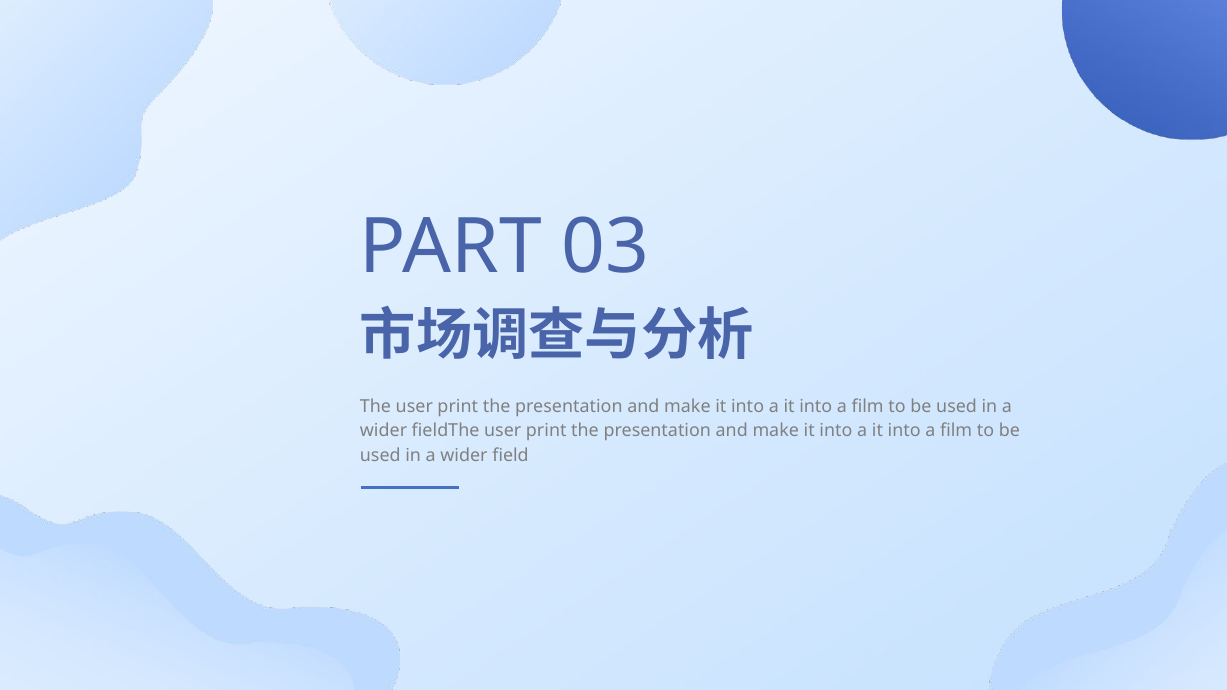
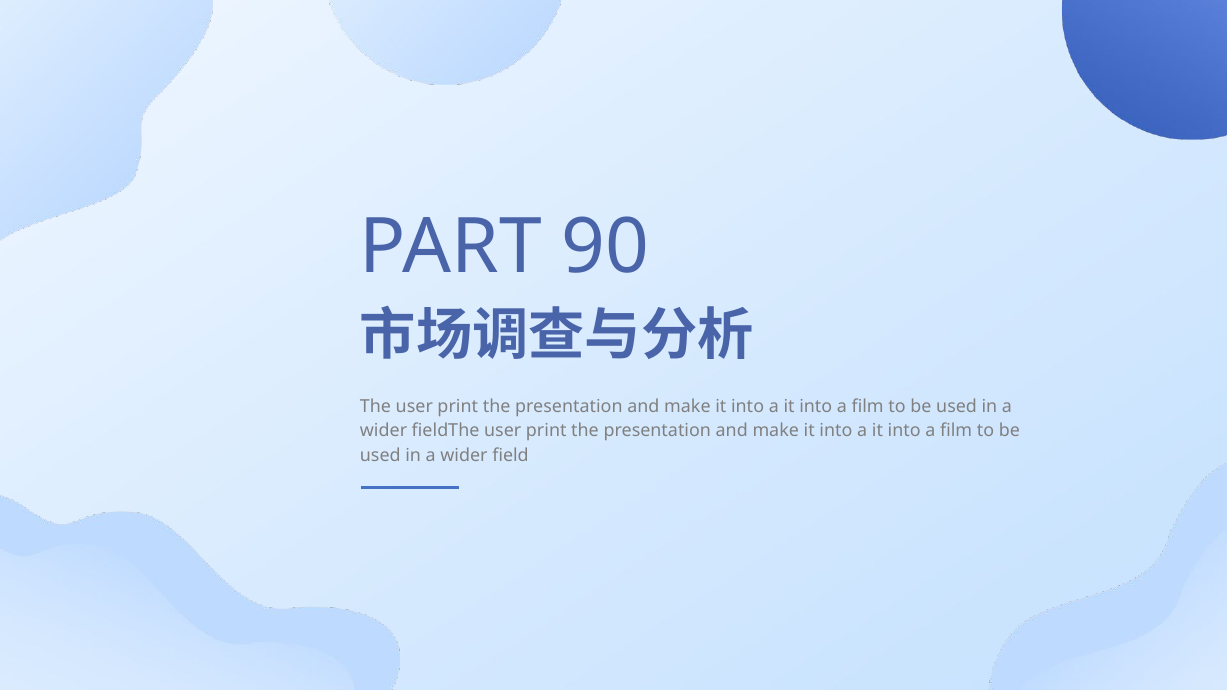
03: 03 -> 90
